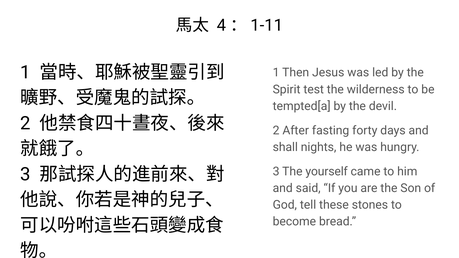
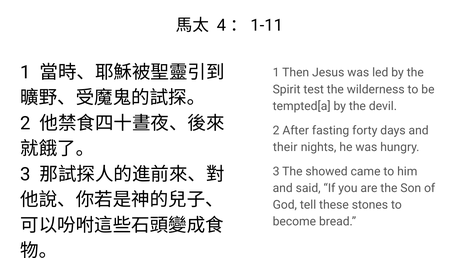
shall: shall -> their
yourself: yourself -> showed
